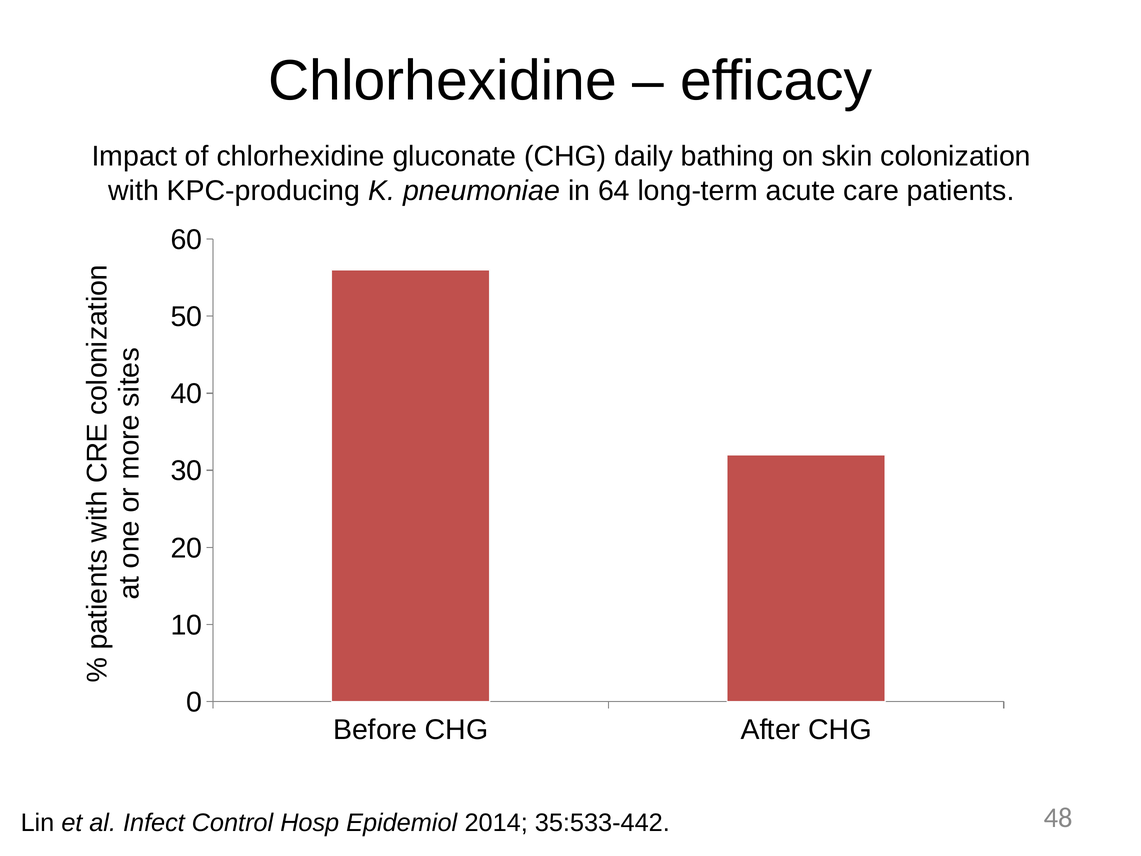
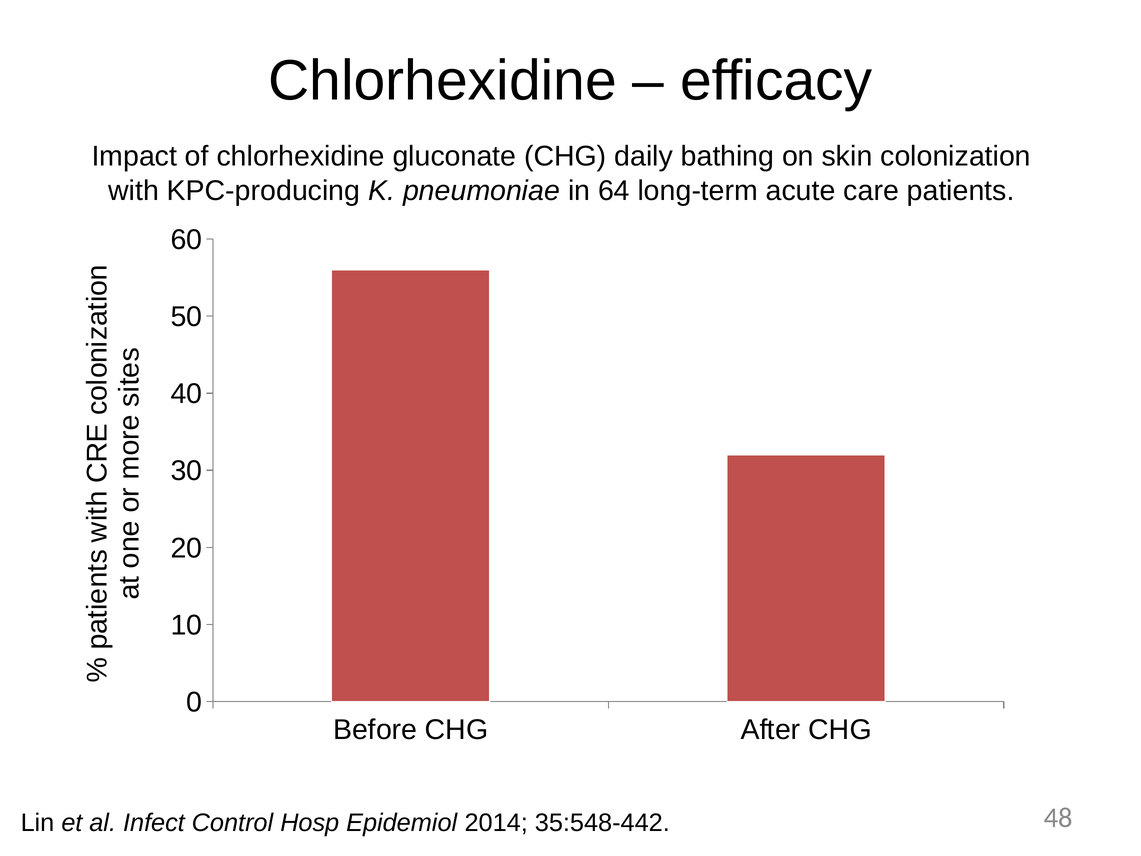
35:533-442: 35:533-442 -> 35:548-442
